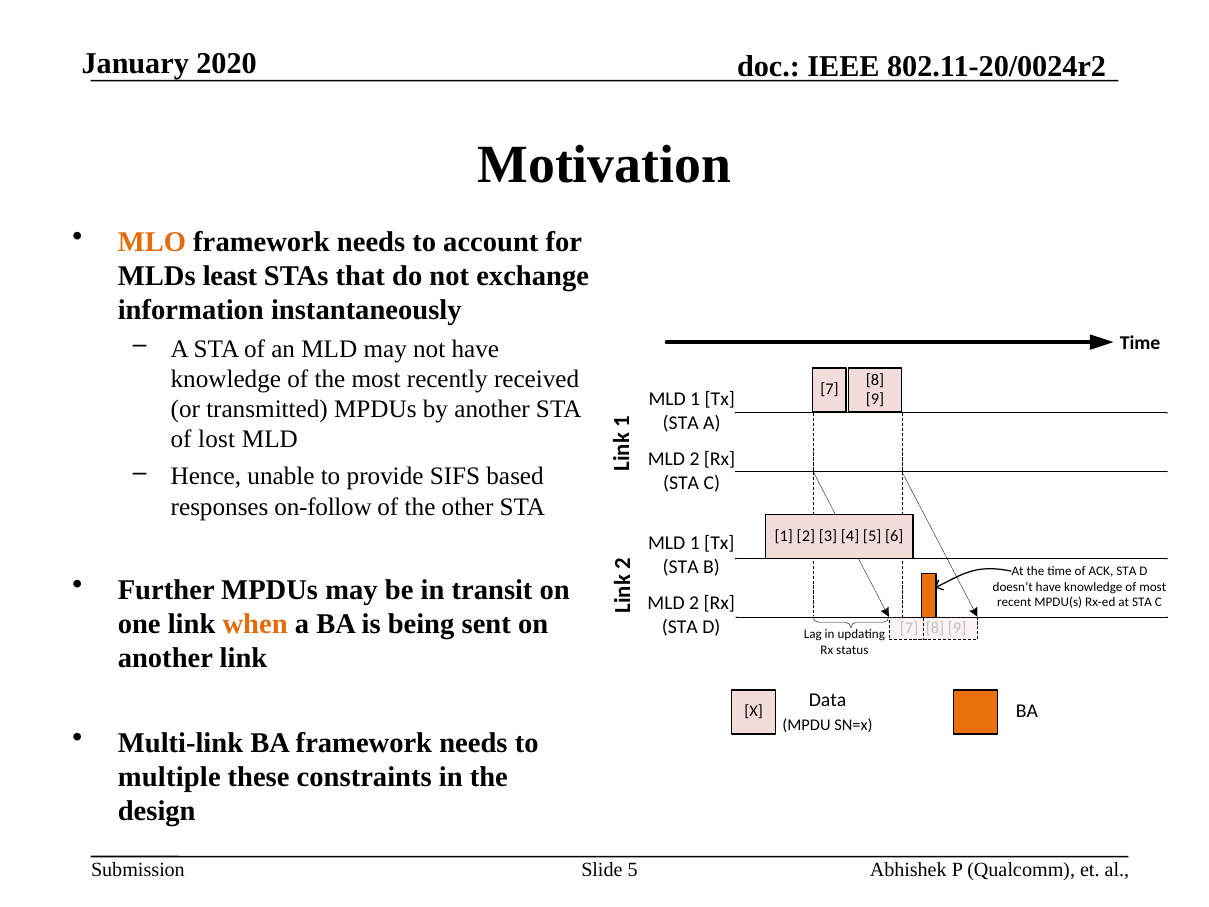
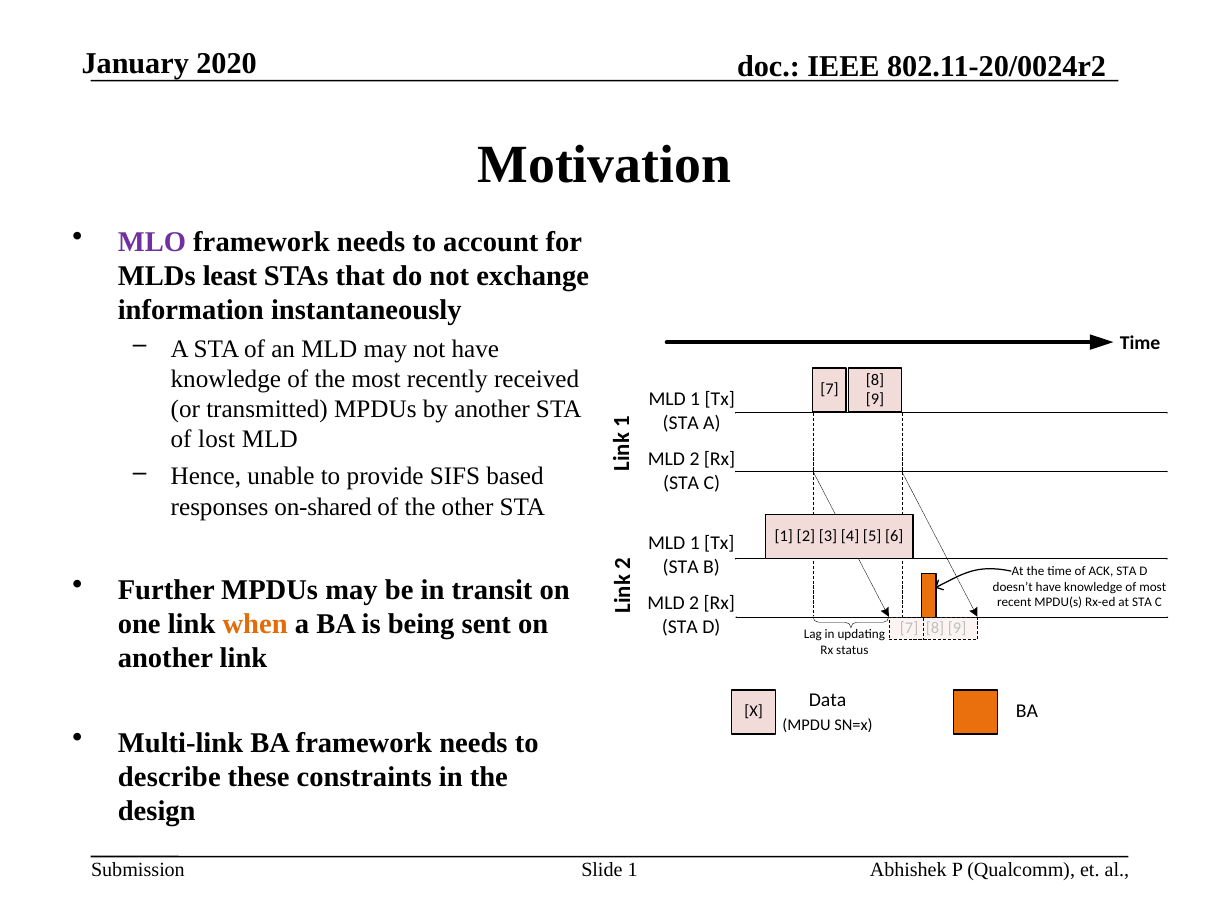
MLO colour: orange -> purple
on-follow: on-follow -> on-shared
multiple: multiple -> describe
Slide 5: 5 -> 1
